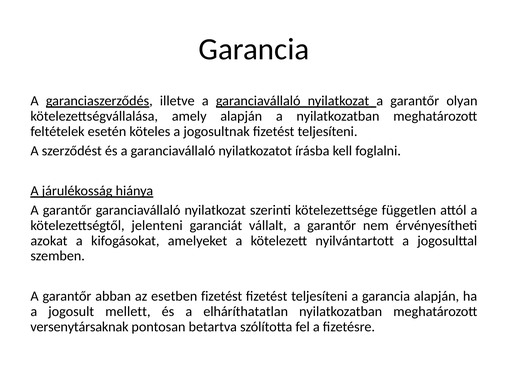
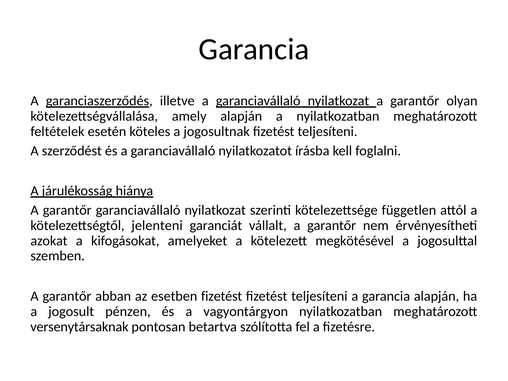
nyilvántartott: nyilvántartott -> megkötésével
mellett: mellett -> pénzen
elháríthatatlan: elháríthatatlan -> vagyontárgyon
